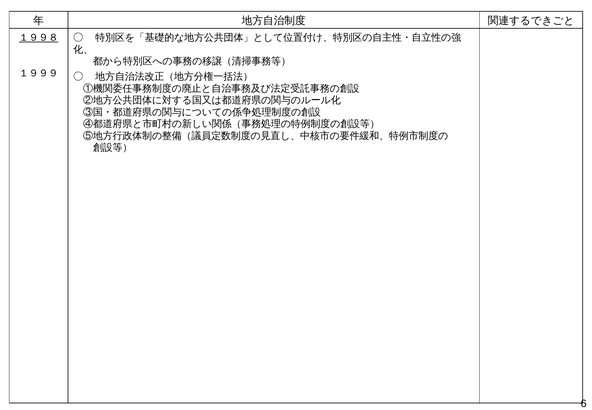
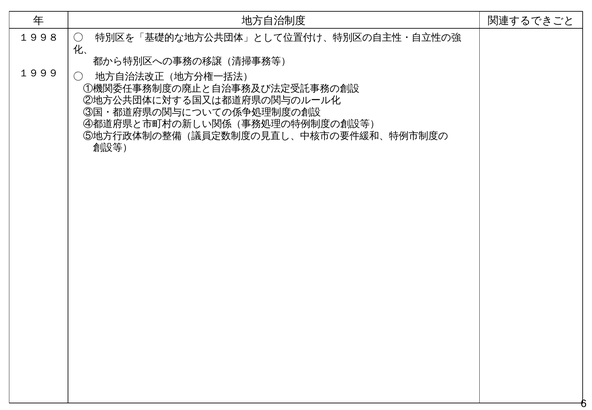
１９９８ underline: present -> none
